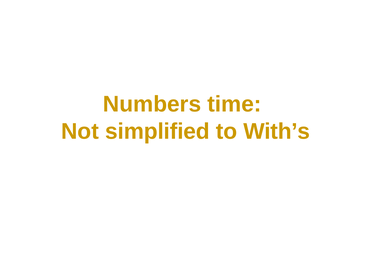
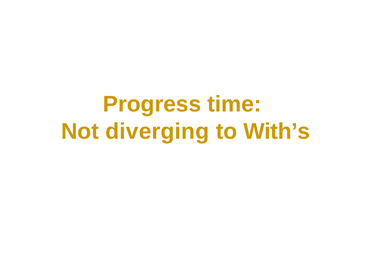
Numbers: Numbers -> Progress
simplified: simplified -> diverging
